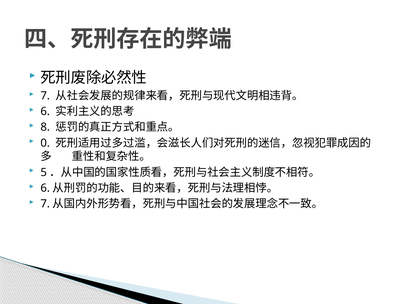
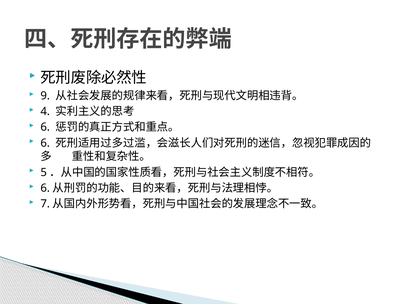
7 at (45, 96): 7 -> 9
6 at (45, 111): 6 -> 4
8 at (45, 127): 8 -> 6
0 at (45, 143): 0 -> 6
